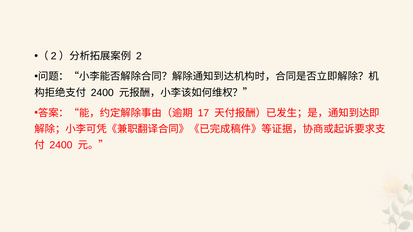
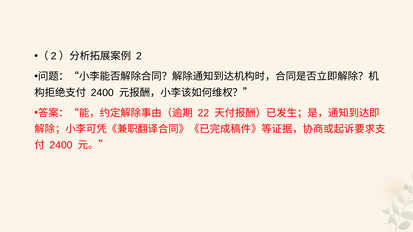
17: 17 -> 22
